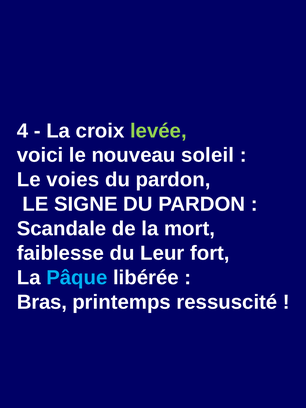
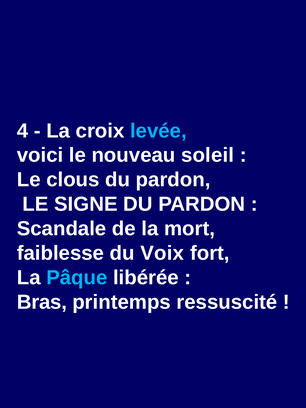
levée colour: light green -> light blue
voies: voies -> clous
Leur: Leur -> Voix
